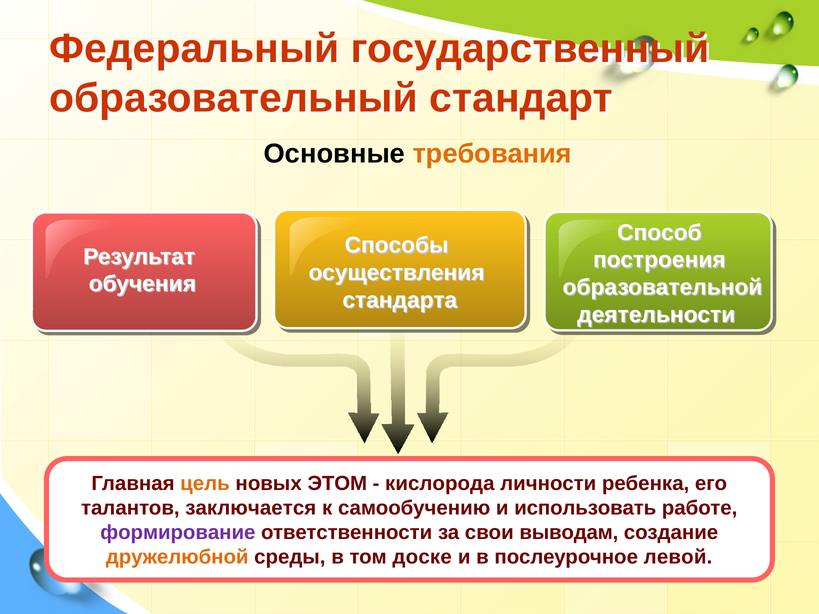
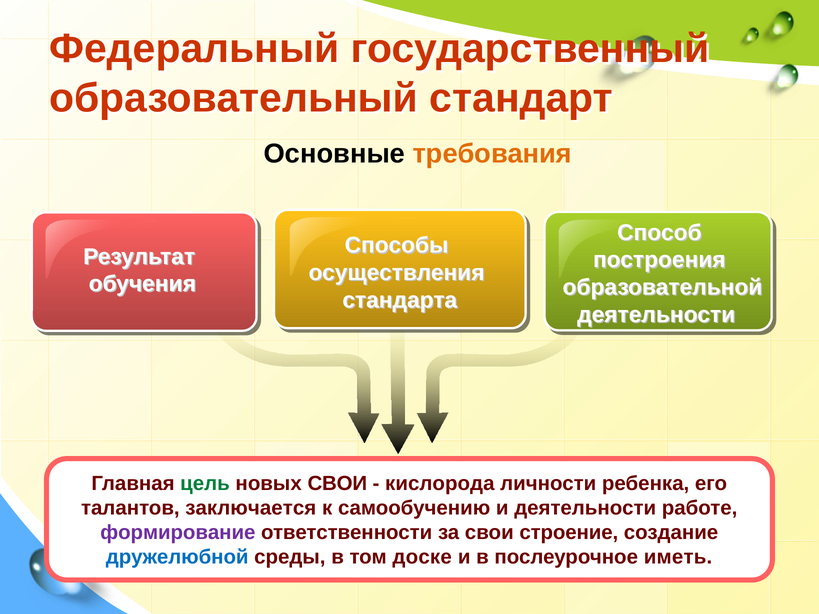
цель colour: orange -> green
новых ЭТОМ: ЭТОМ -> СВОИ
и использовать: использовать -> деятельности
выводам: выводам -> строение
дружелюбной colour: orange -> blue
левой: левой -> иметь
